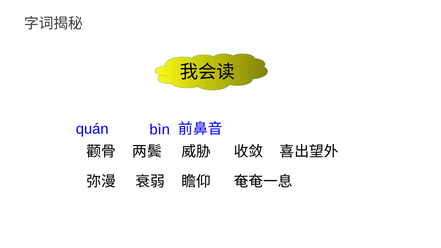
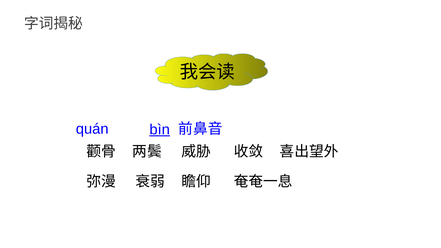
bìn underline: none -> present
